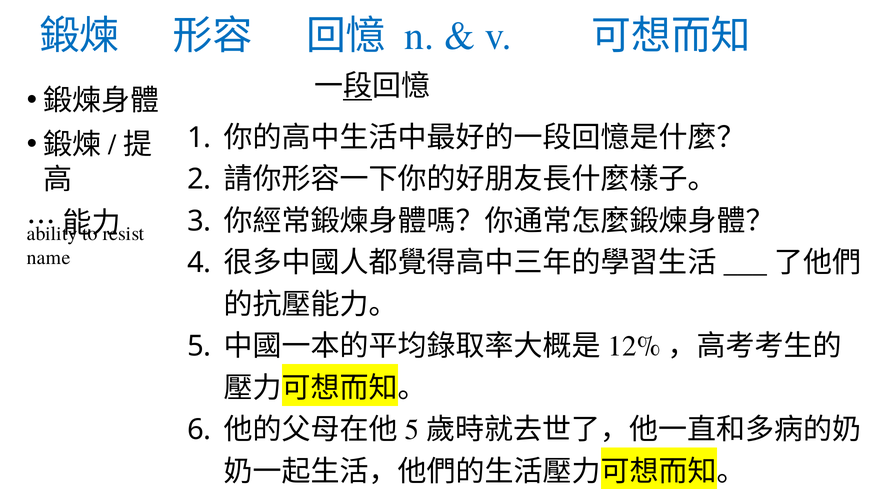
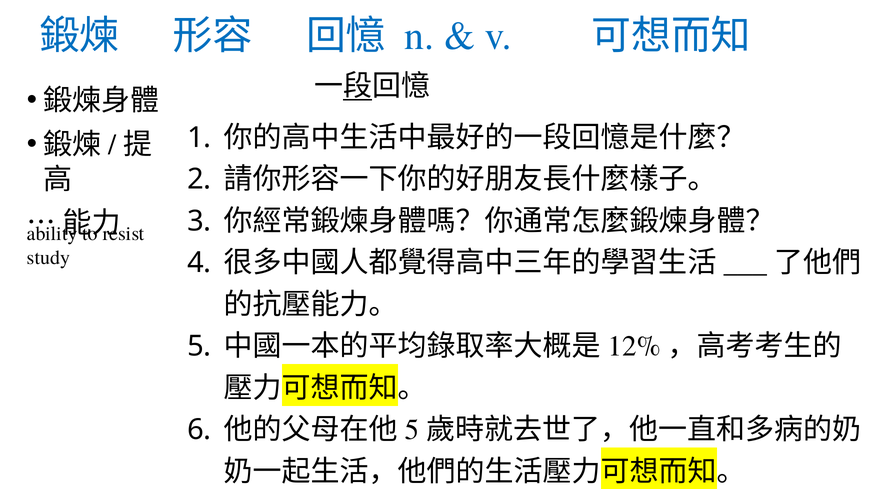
name: name -> study
